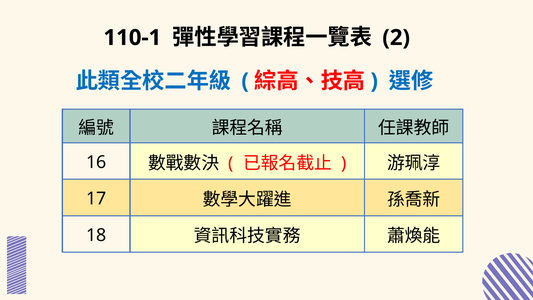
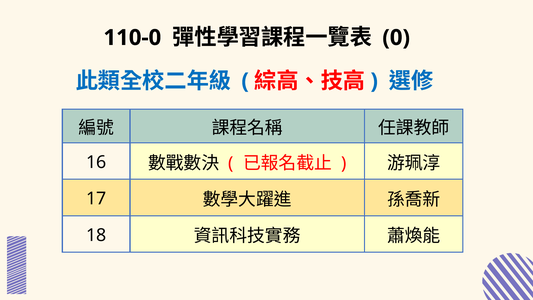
110-1: 110-1 -> 110-0
2: 2 -> 0
